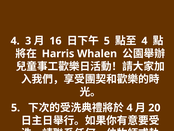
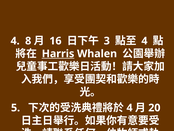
3: 3 -> 8
5 at (107, 41): 5 -> 3
Harris underline: none -> present
